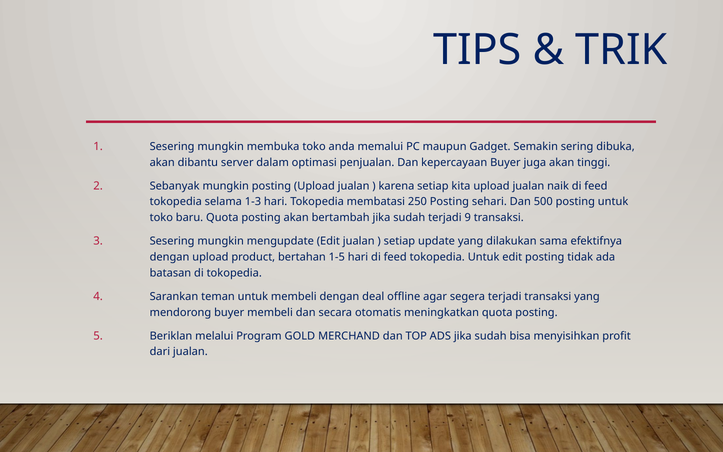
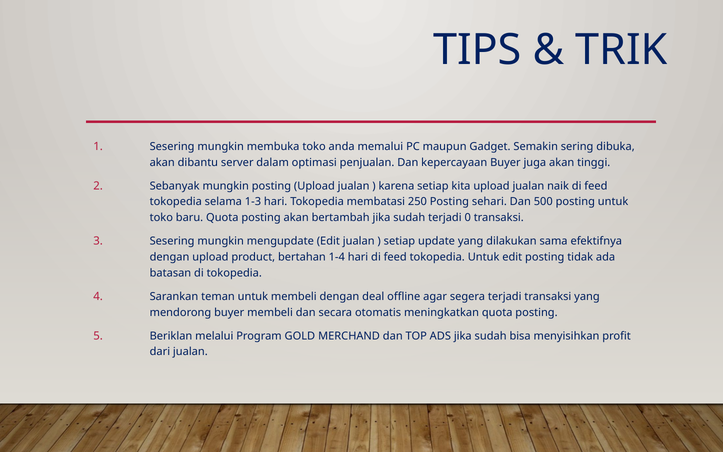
9: 9 -> 0
1-5: 1-5 -> 1-4
